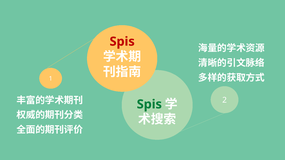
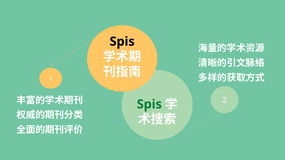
Spis at (122, 42) colour: red -> black
